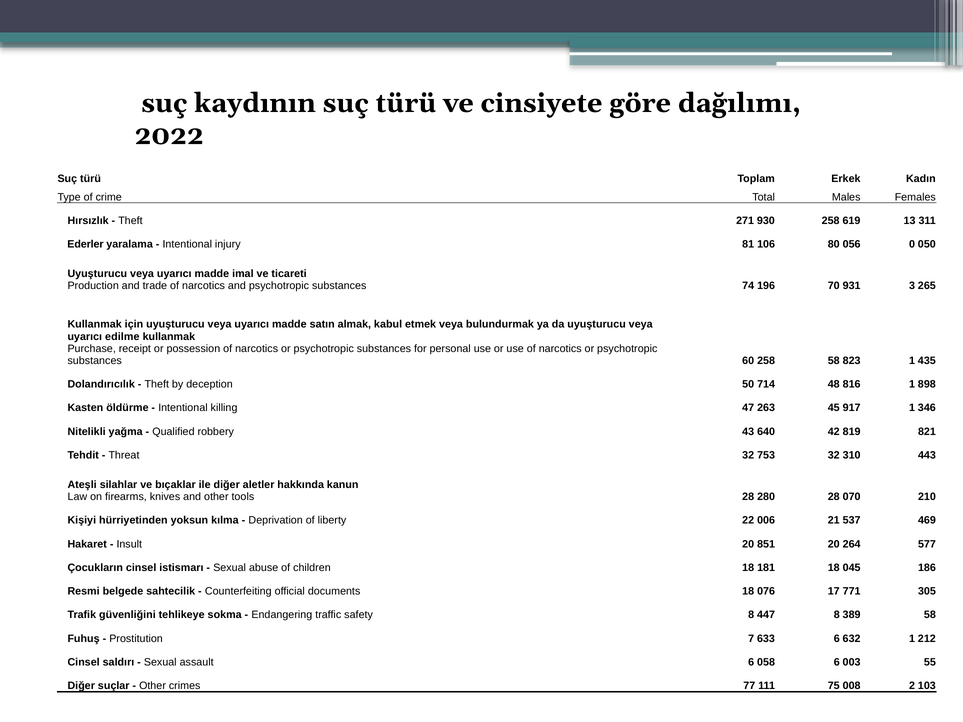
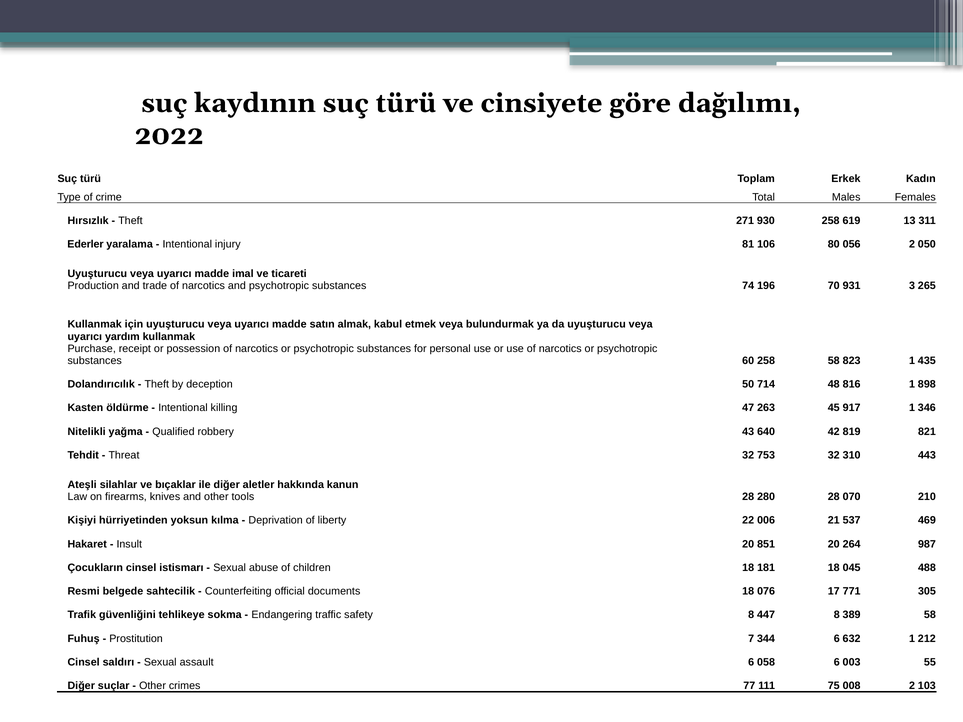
056 0: 0 -> 2
edilme: edilme -> yardım
577: 577 -> 987
186: 186 -> 488
633: 633 -> 344
